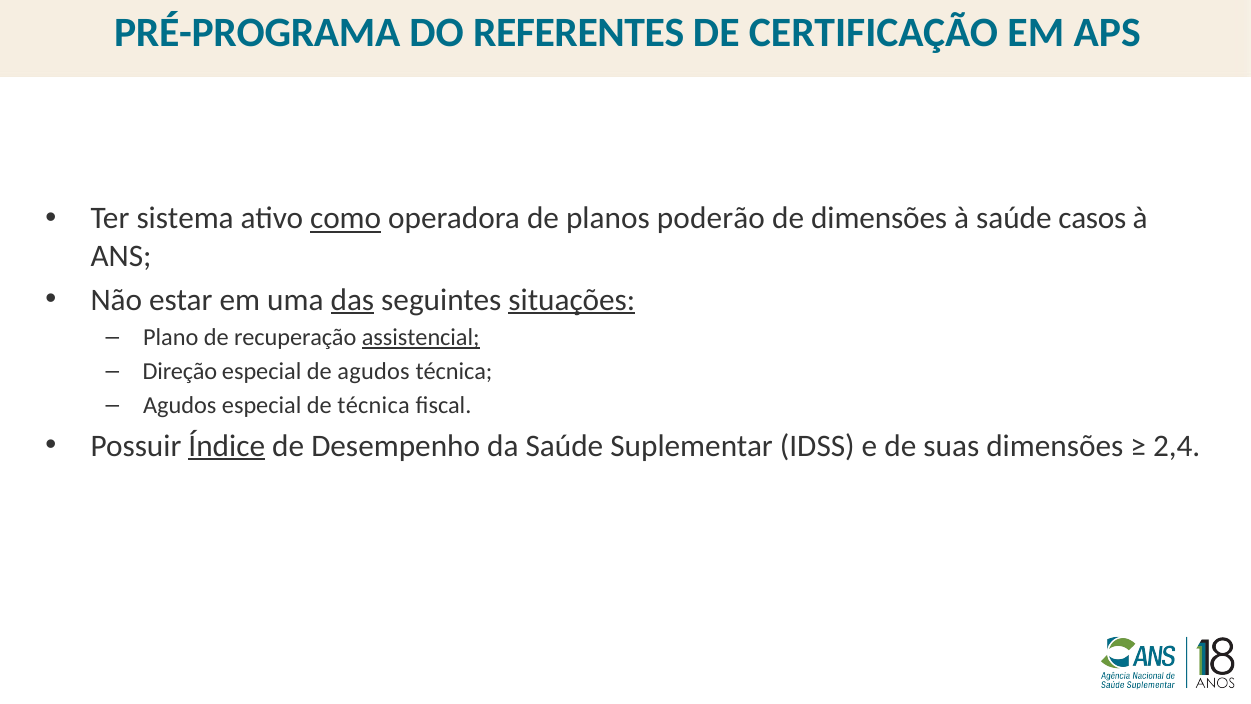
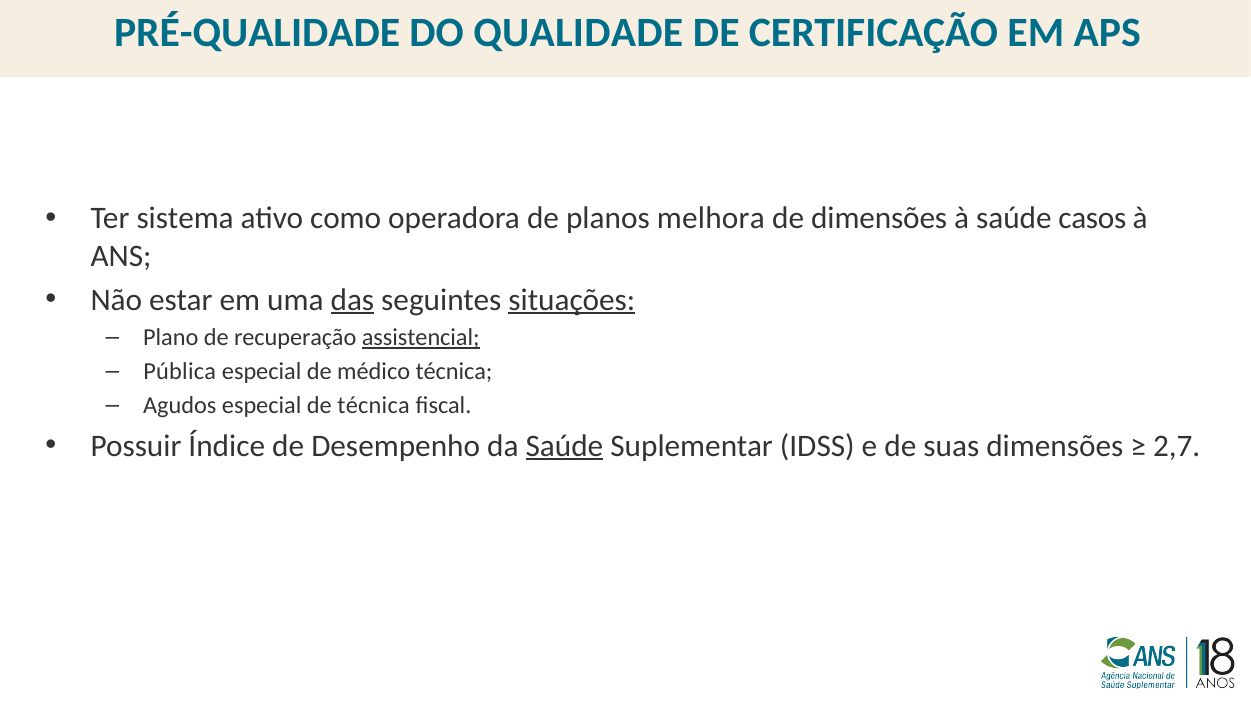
PRÉ-PROGRAMA: PRÉ-PROGRAMA -> PRÉ-QUALIDADE
REFERENTES: REFERENTES -> QUALIDADE
como underline: present -> none
poderão: poderão -> melhora
Direção: Direção -> Pública
de agudos: agudos -> médico
Índice underline: present -> none
Saúde at (564, 446) underline: none -> present
2,4: 2,4 -> 2,7
